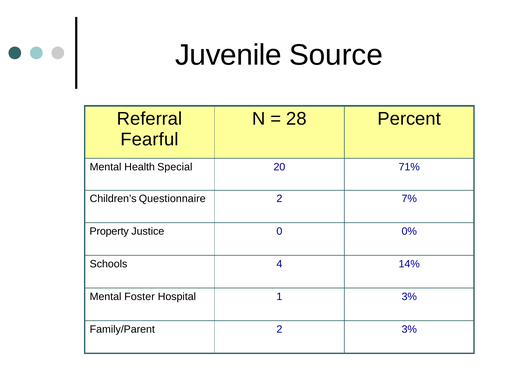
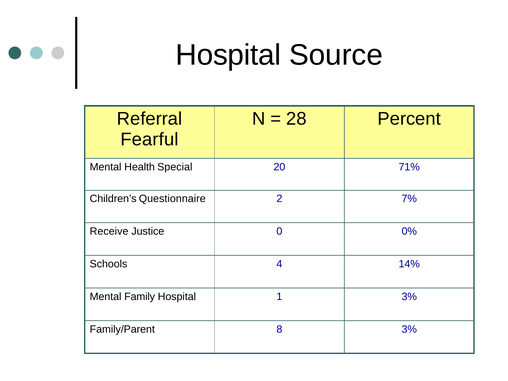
Juvenile at (228, 55): Juvenile -> Hospital
Property: Property -> Receive
Foster: Foster -> Family
Family/Parent 2: 2 -> 8
